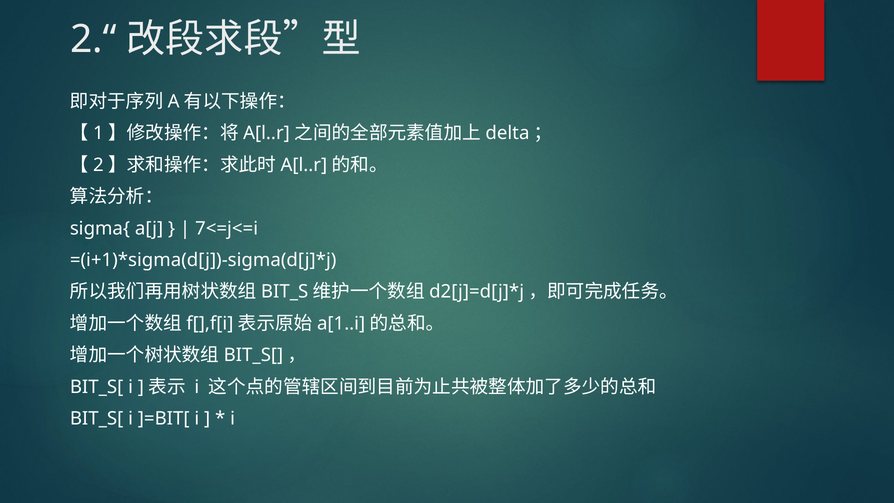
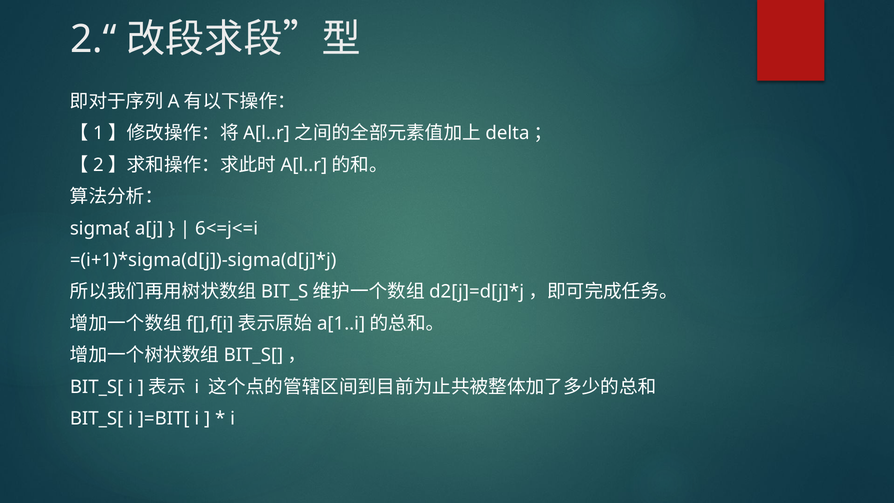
7<=j<=i: 7<=j<=i -> 6<=j<=i
